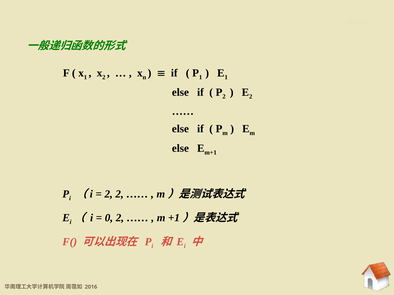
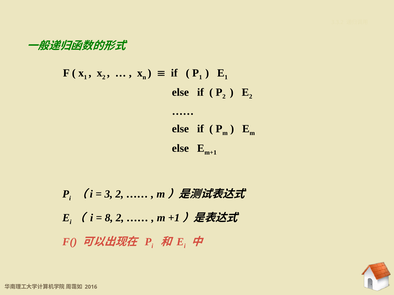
2 at (109, 194): 2 -> 3
0: 0 -> 8
